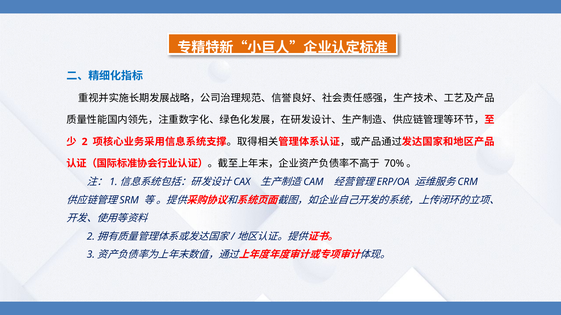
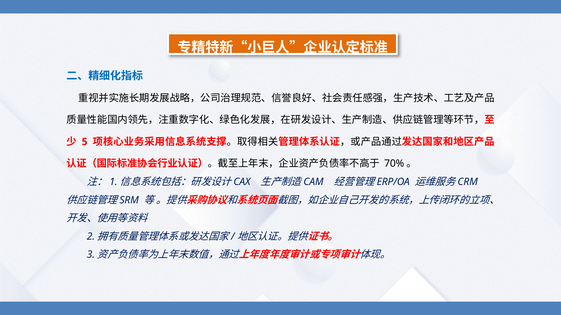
2: 2 -> 5
